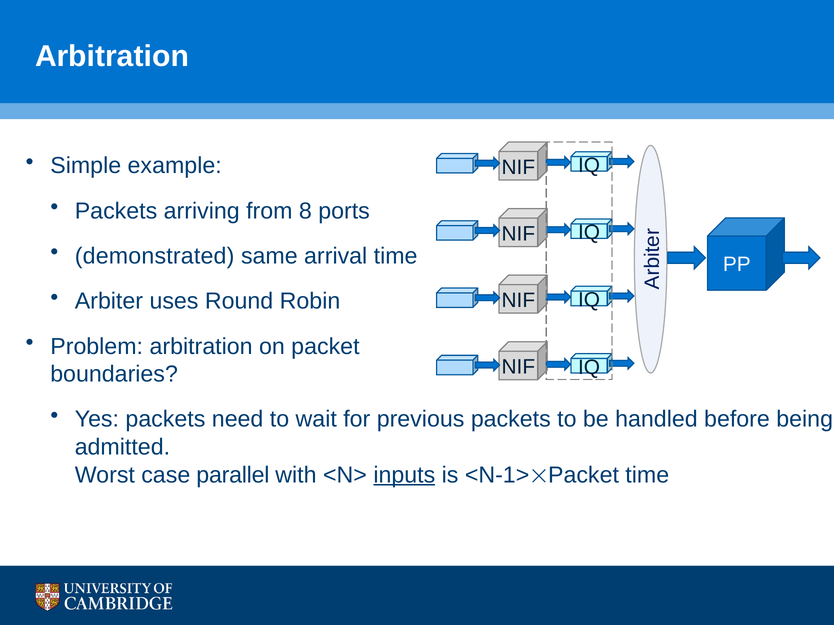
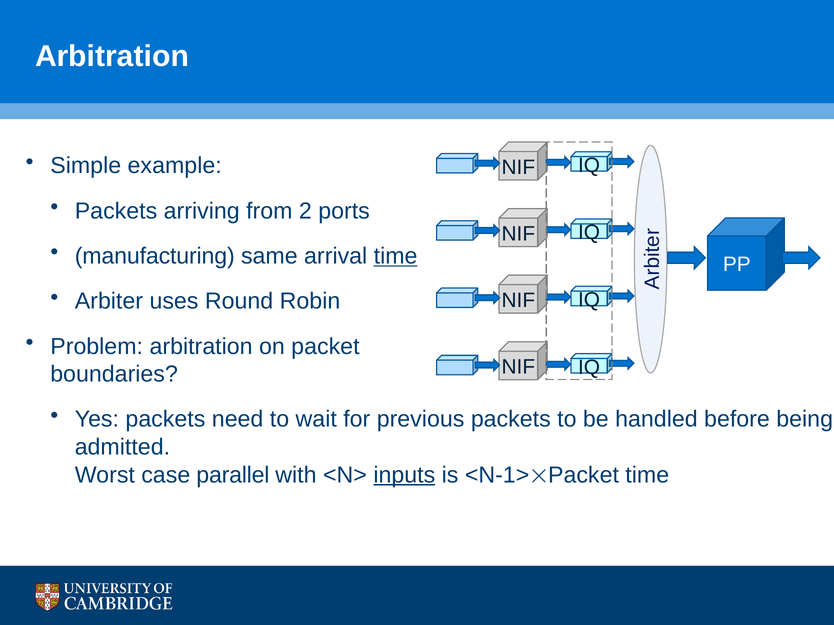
8: 8 -> 2
demonstrated: demonstrated -> manufacturing
time at (396, 256) underline: none -> present
